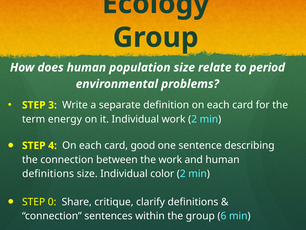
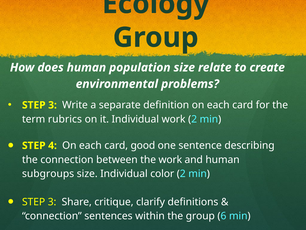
period: period -> create
energy: energy -> rubrics
definitions at (48, 173): definitions -> subgroups
0 at (52, 202): 0 -> 3
